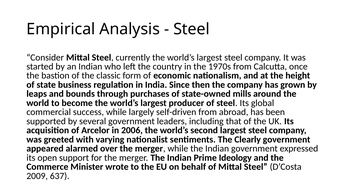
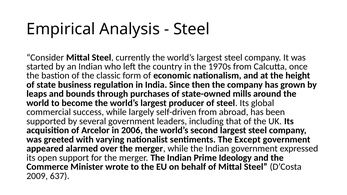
Clearly: Clearly -> Except
